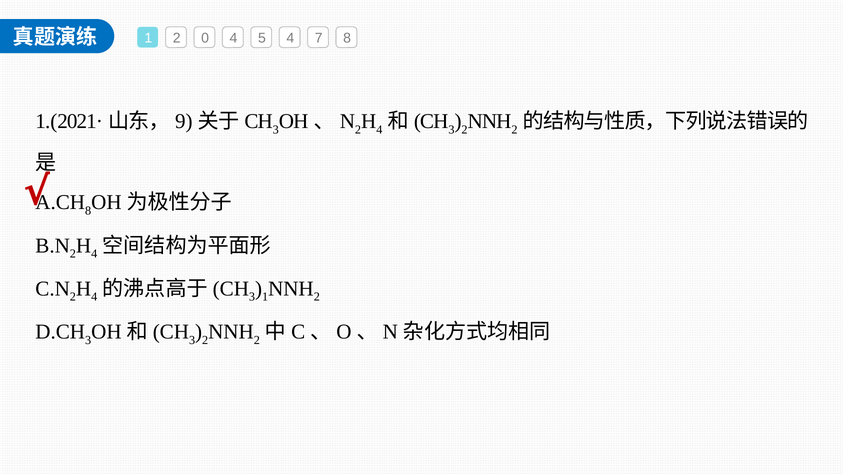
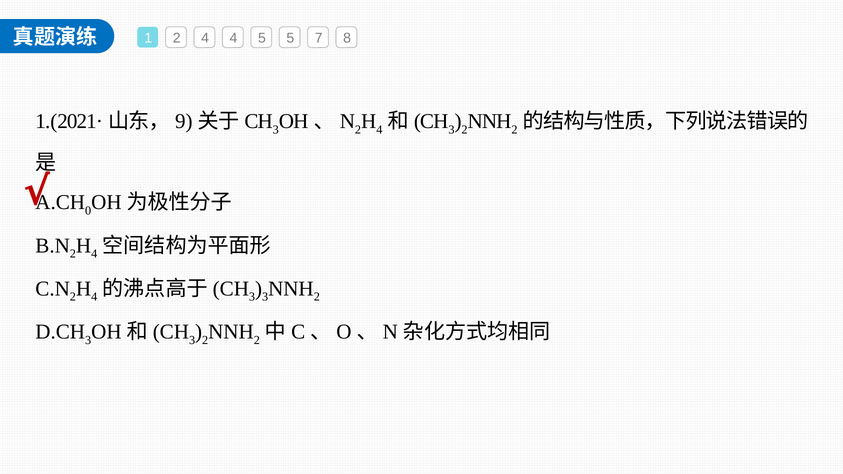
2 0: 0 -> 4
5 4: 4 -> 5
8 at (88, 211): 8 -> 0
1 at (265, 297): 1 -> 3
